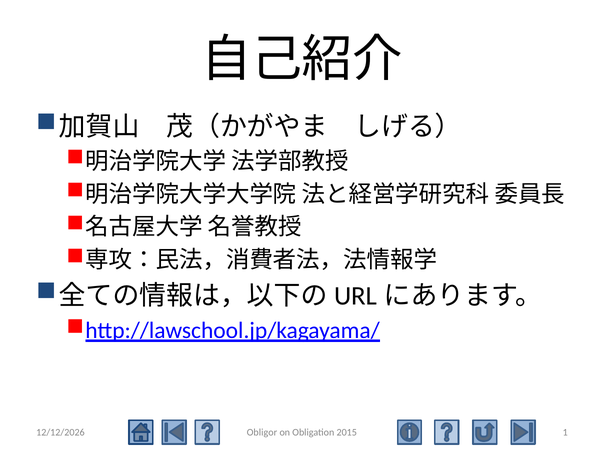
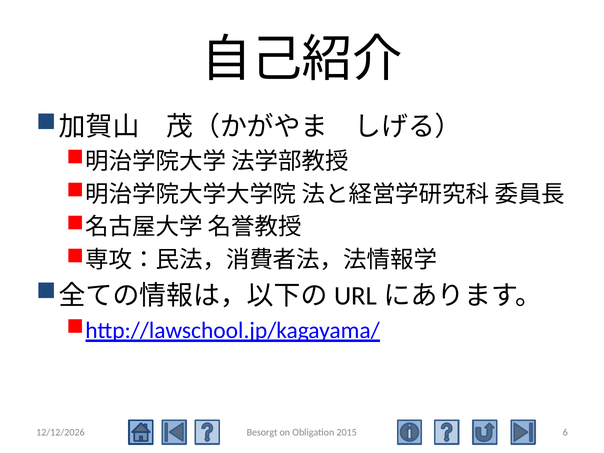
Obligor: Obligor -> Besorgt
1: 1 -> 6
